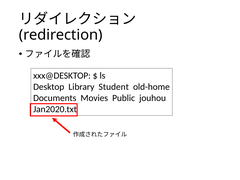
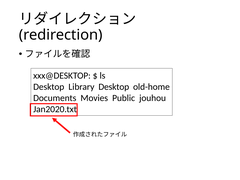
Library Student: Student -> Desktop
